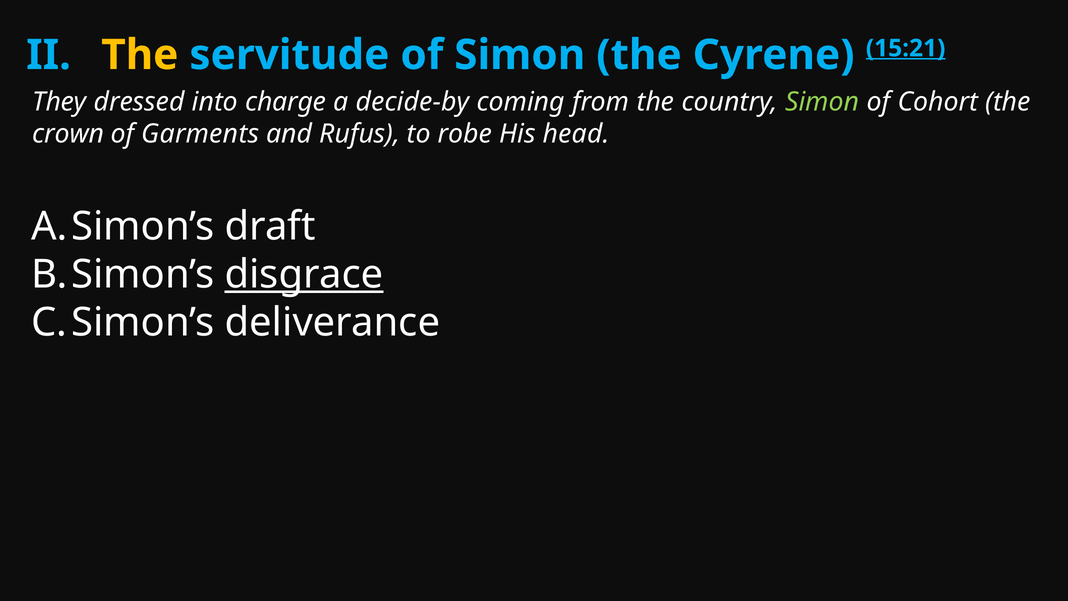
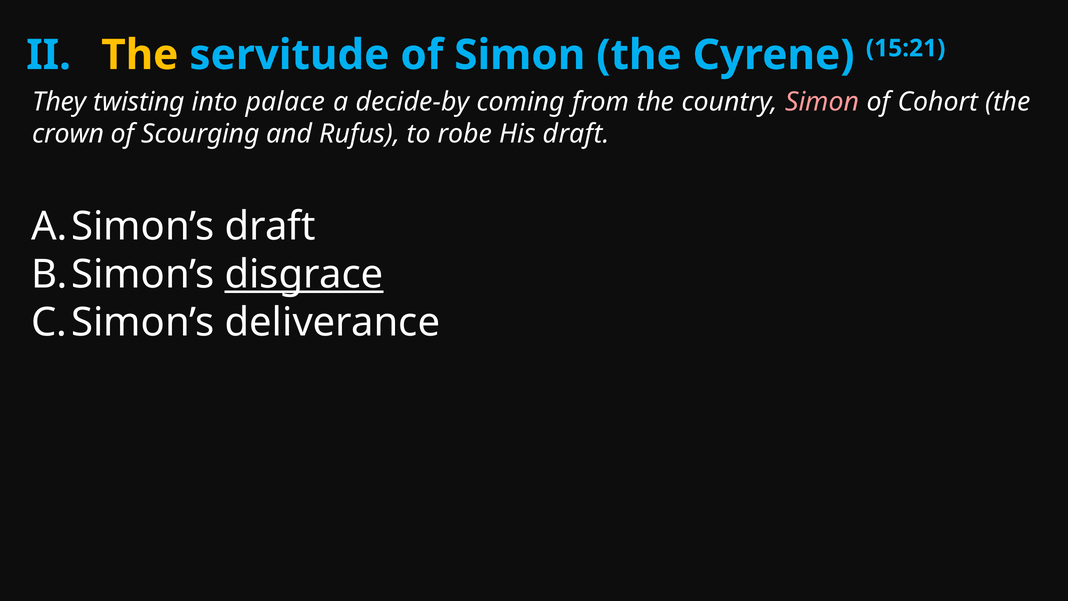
15:21 underline: present -> none
dressed: dressed -> twisting
charge: charge -> palace
Simon at (822, 102) colour: light green -> pink
Garments: Garments -> Scourging
His head: head -> draft
